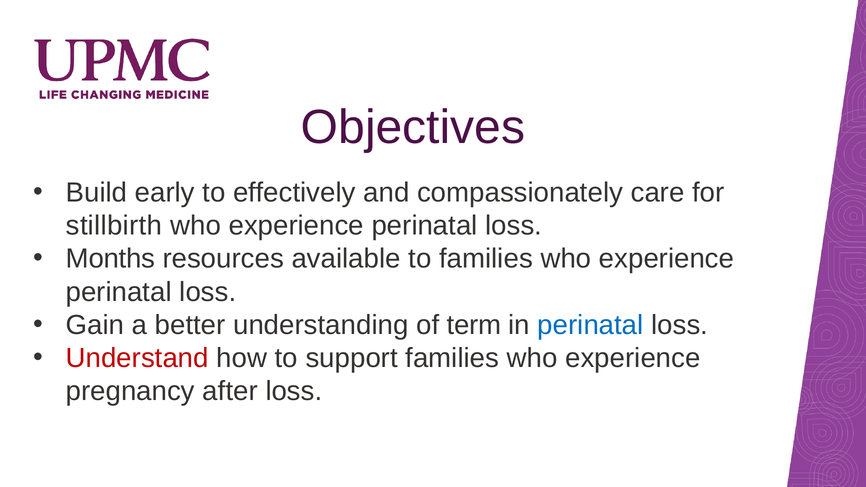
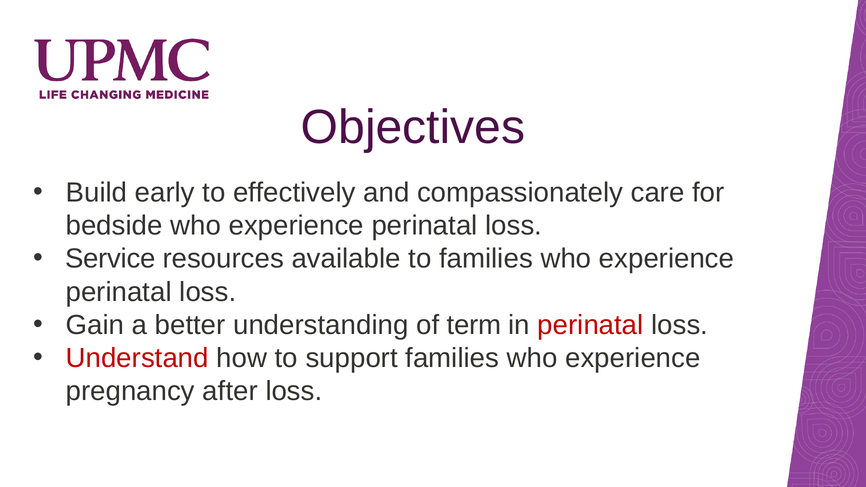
stillbirth: stillbirth -> bedside
Months: Months -> Service
perinatal at (590, 325) colour: blue -> red
